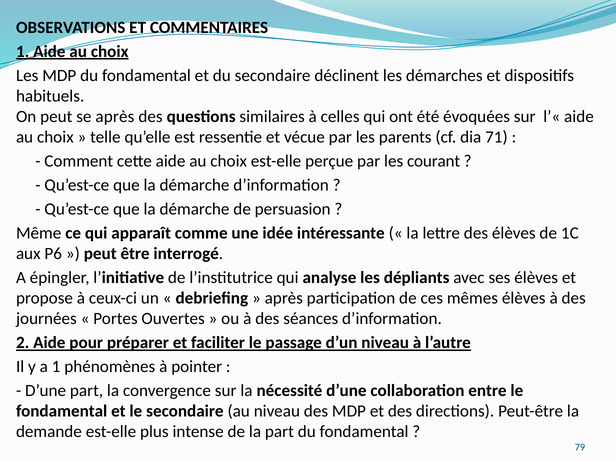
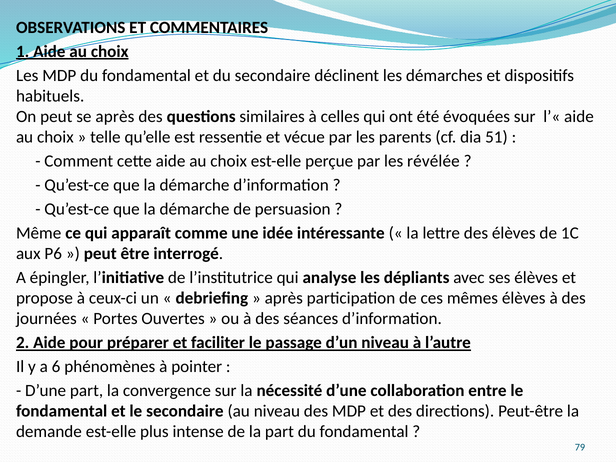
71: 71 -> 51
courant: courant -> révélée
a 1: 1 -> 6
